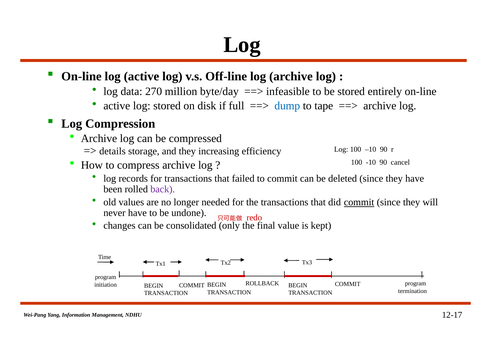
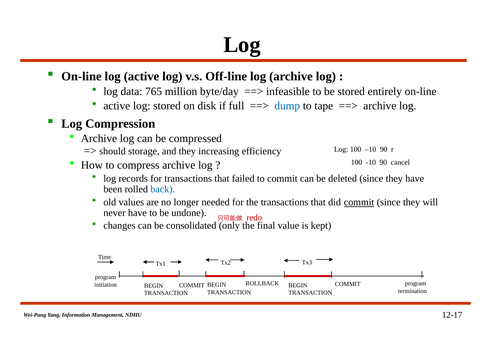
270: 270 -> 765
details: details -> should
back colour: purple -> blue
